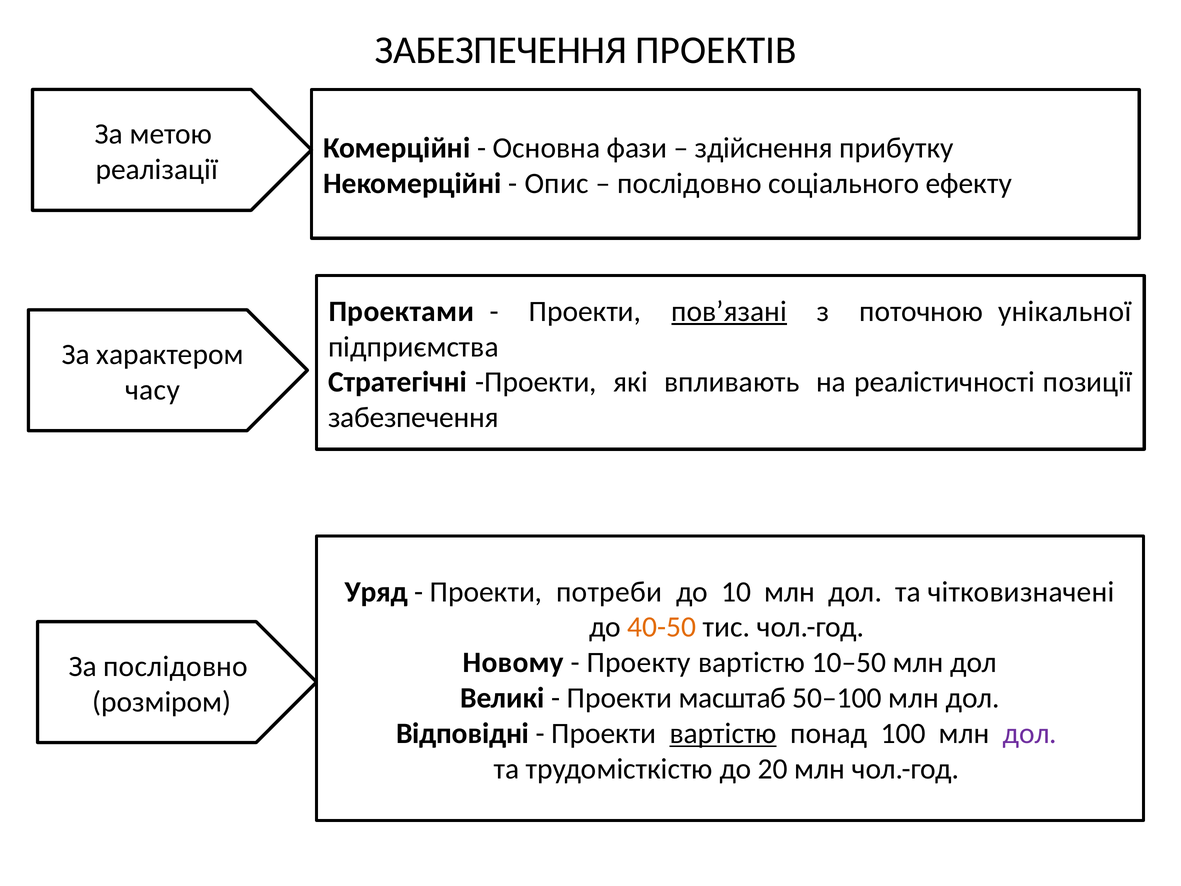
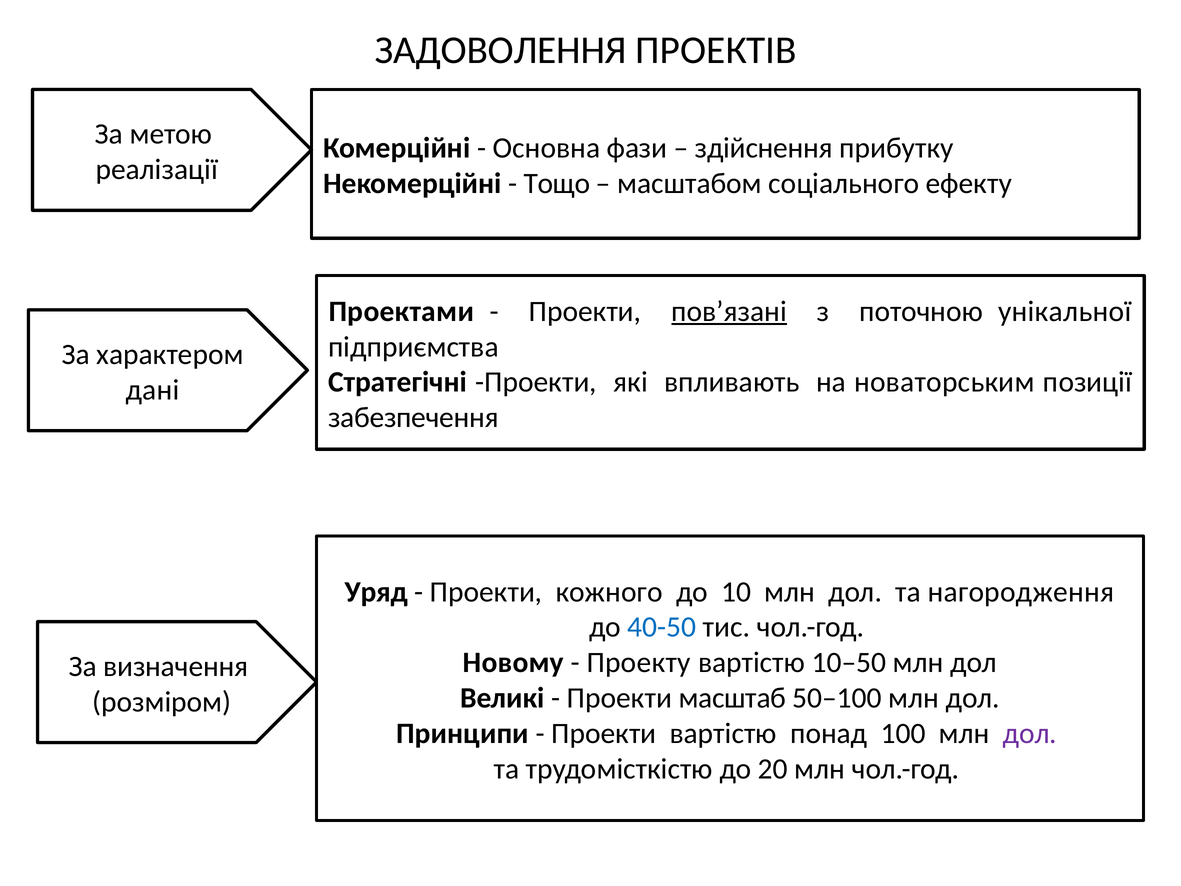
ЗАБЕЗПЕЧЕННЯ at (501, 50): ЗАБЕЗПЕЧЕННЯ -> ЗАДОВОЛЕННЯ
Опис: Опис -> Тощо
послідовно at (689, 184): послідовно -> масштабом
реалістичності: реалістичності -> новаторським
часу: часу -> дані
потреби: потреби -> кожного
чітковизначені: чітковизначені -> нагородження
40-50 colour: orange -> blue
За послідовно: послідовно -> визначення
Відповідні: Відповідні -> Принципи
вартістю at (723, 733) underline: present -> none
